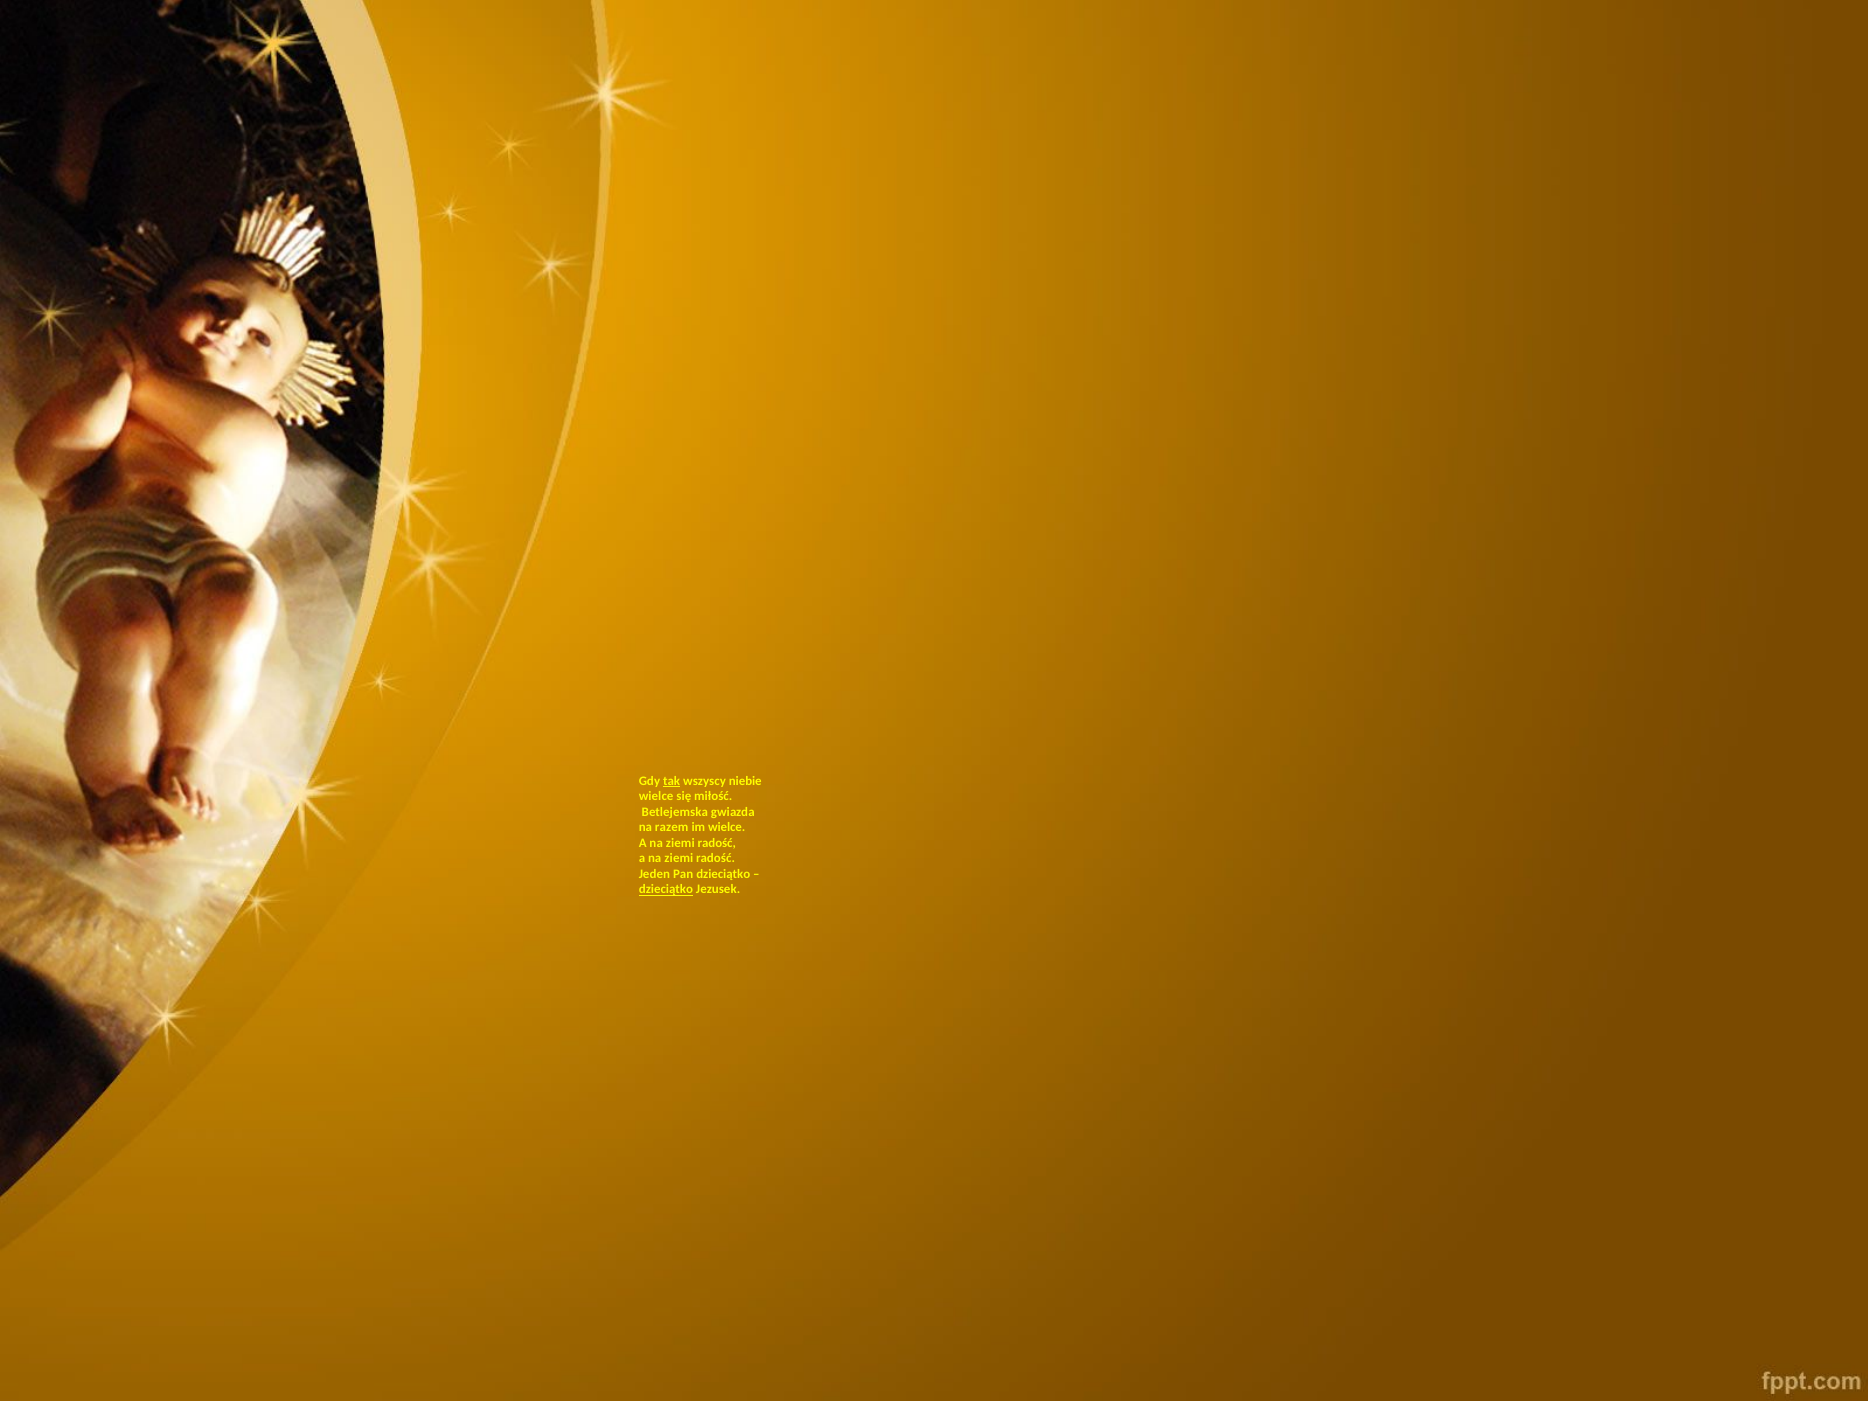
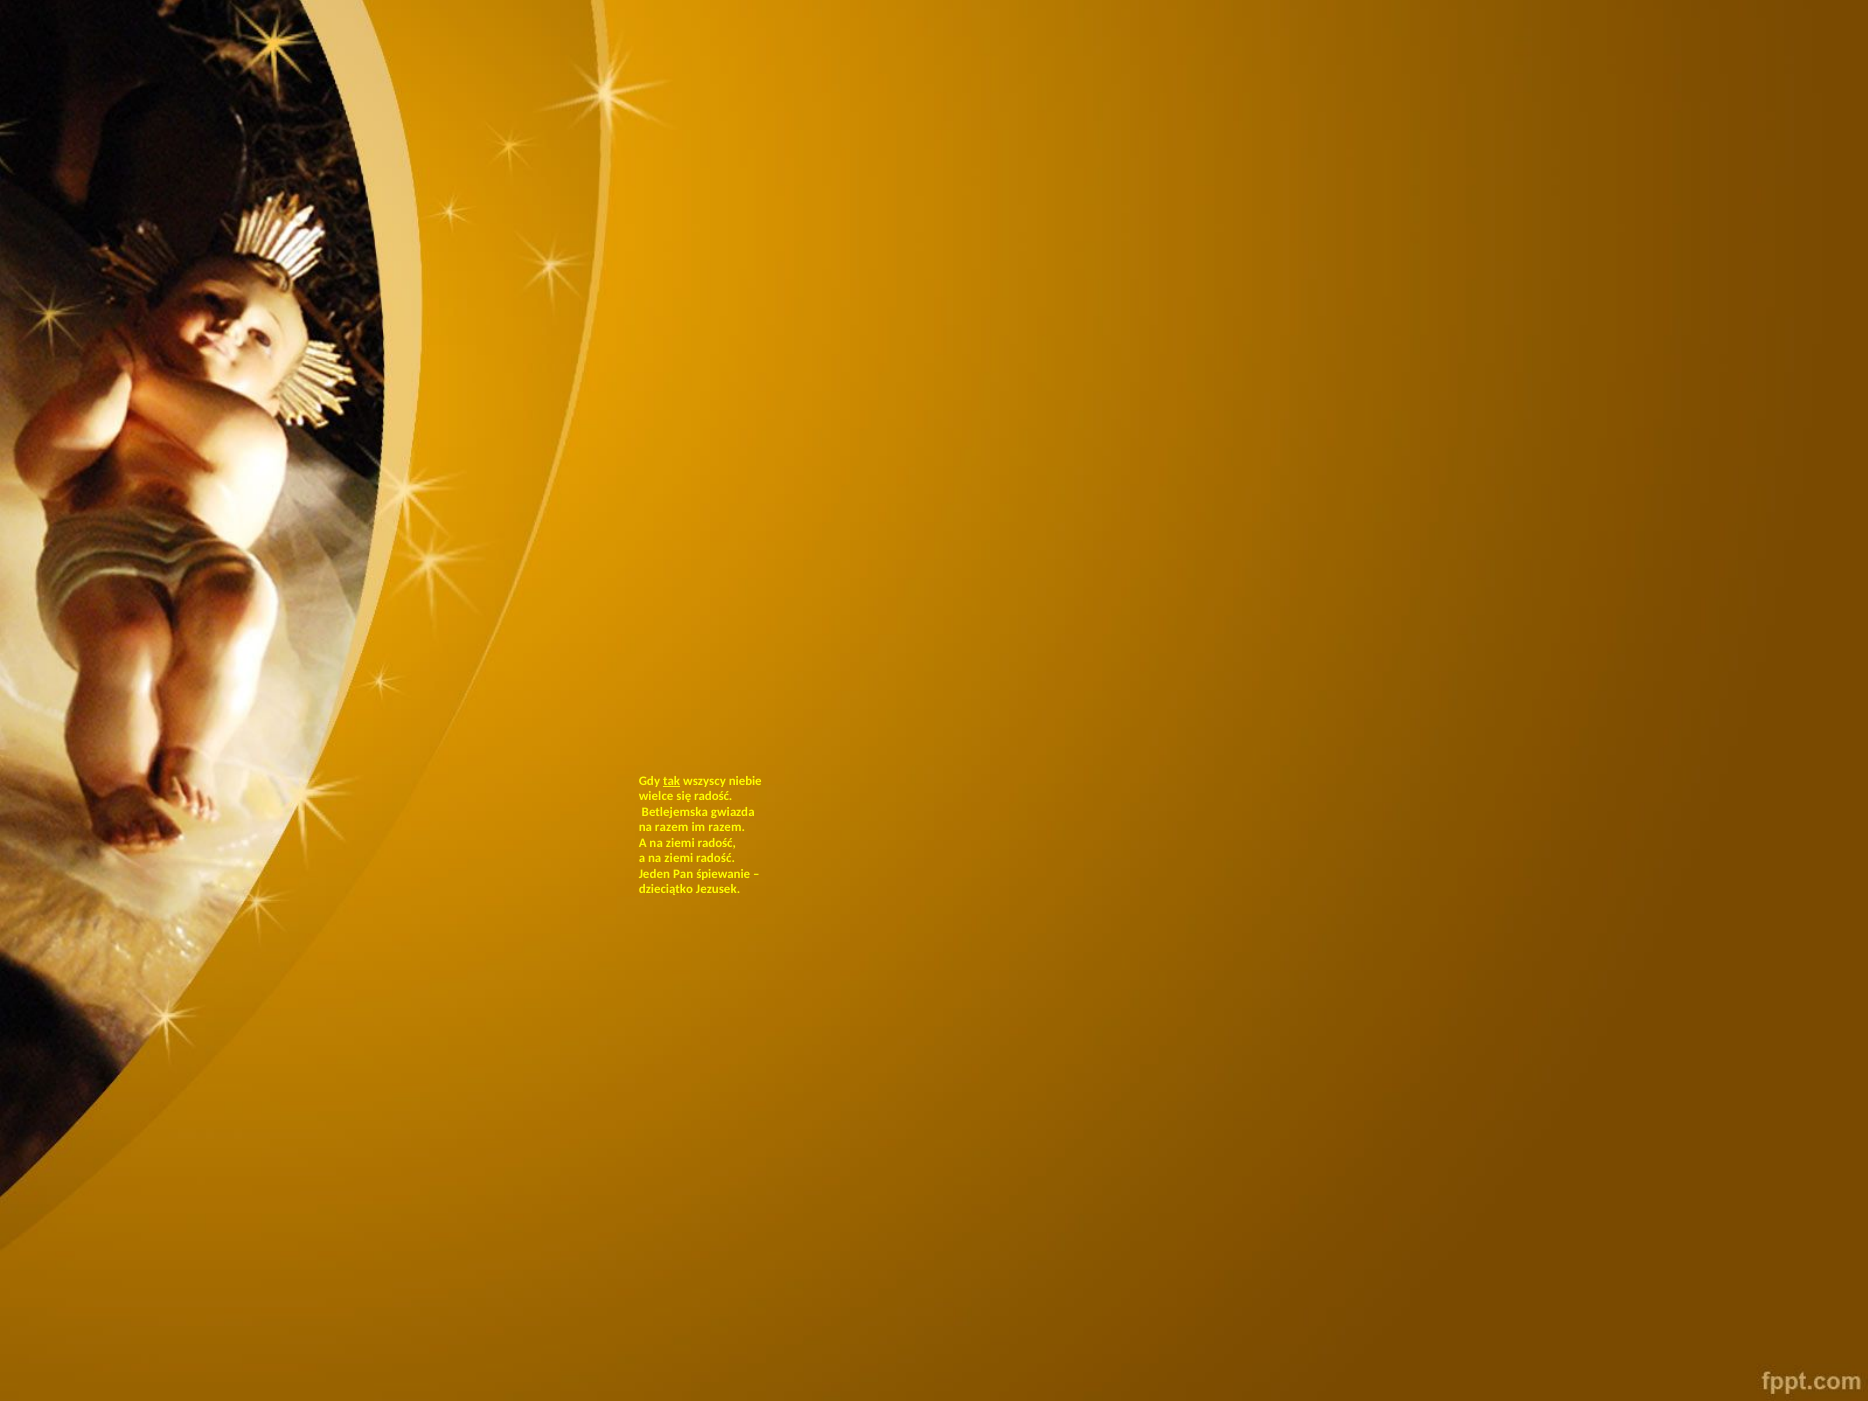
się miłość: miłość -> radość
im wielce: wielce -> razem
Pan dzieciątko: dzieciątko -> śpiewanie
dzieciątko at (666, 889) underline: present -> none
